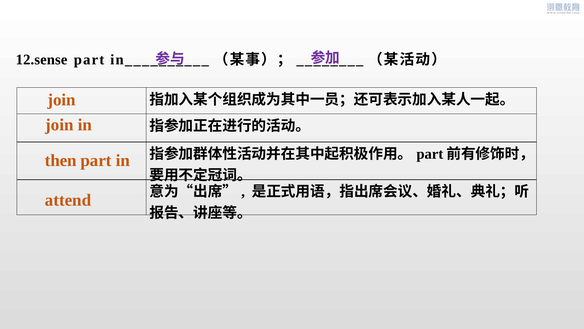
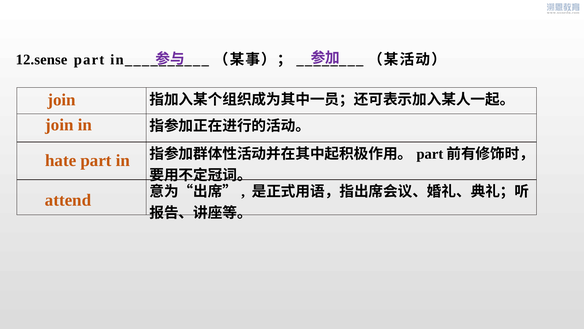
then: then -> hate
